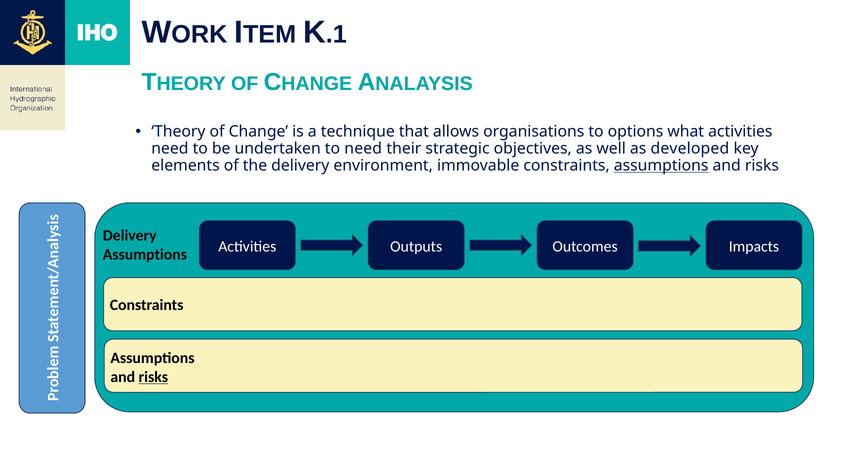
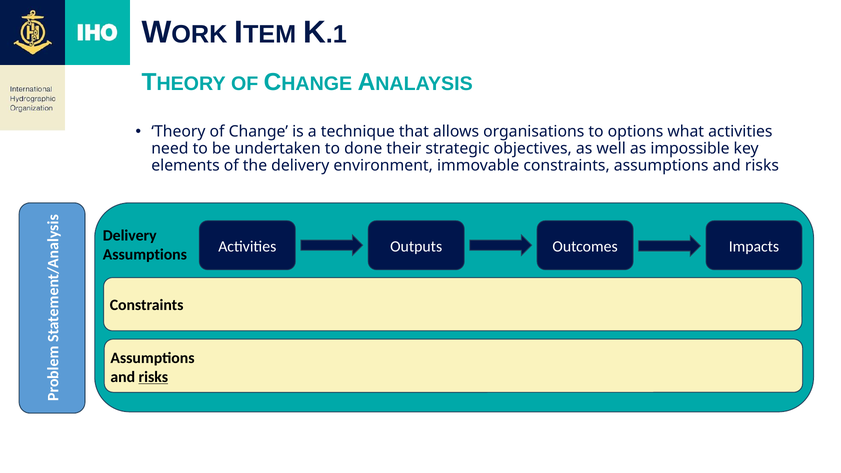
to need: need -> done
developed: developed -> impossible
assumptions at (661, 165) underline: present -> none
